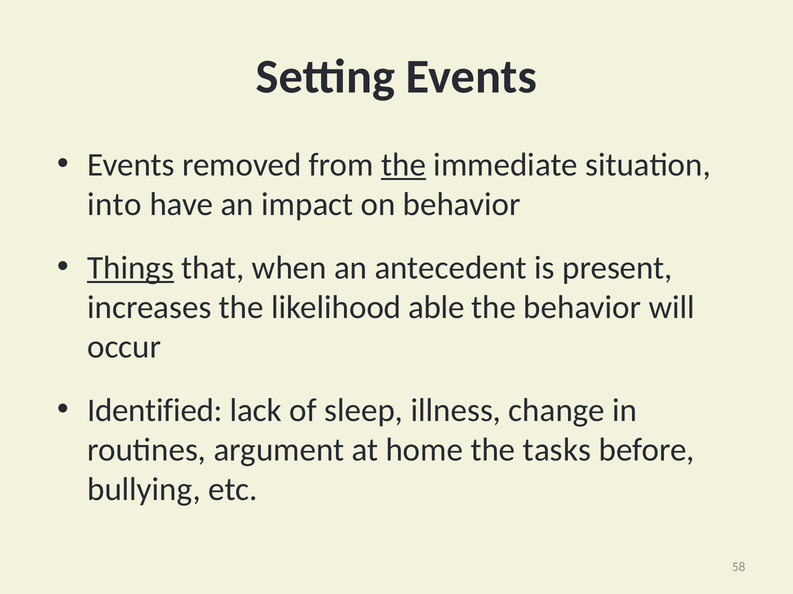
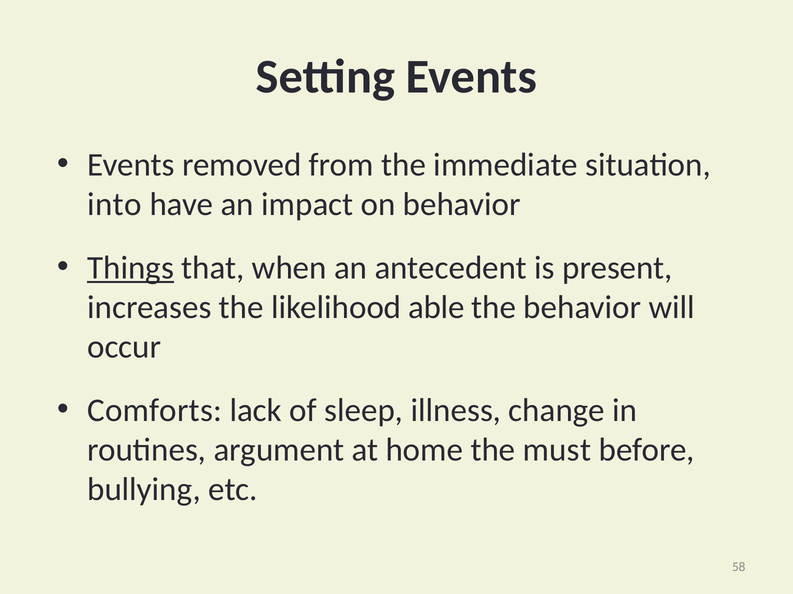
the at (404, 165) underline: present -> none
Identified: Identified -> Comforts
tasks: tasks -> must
